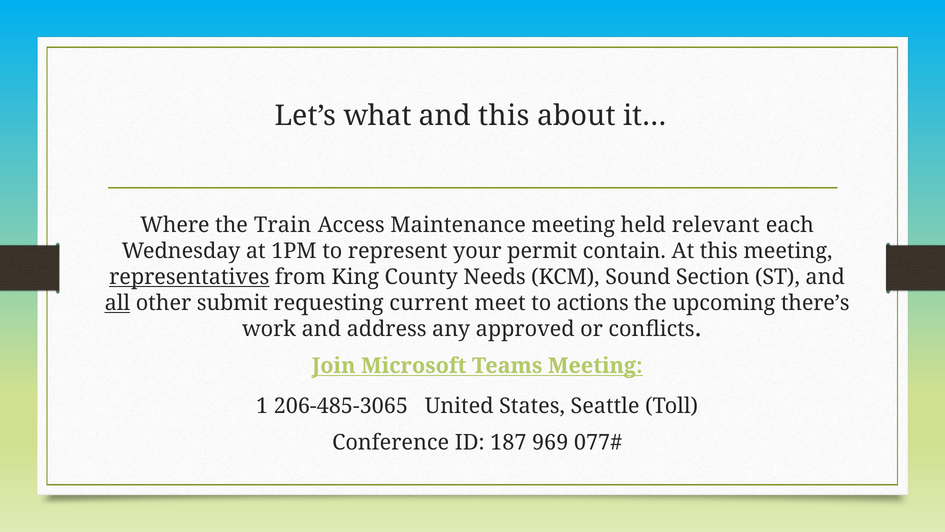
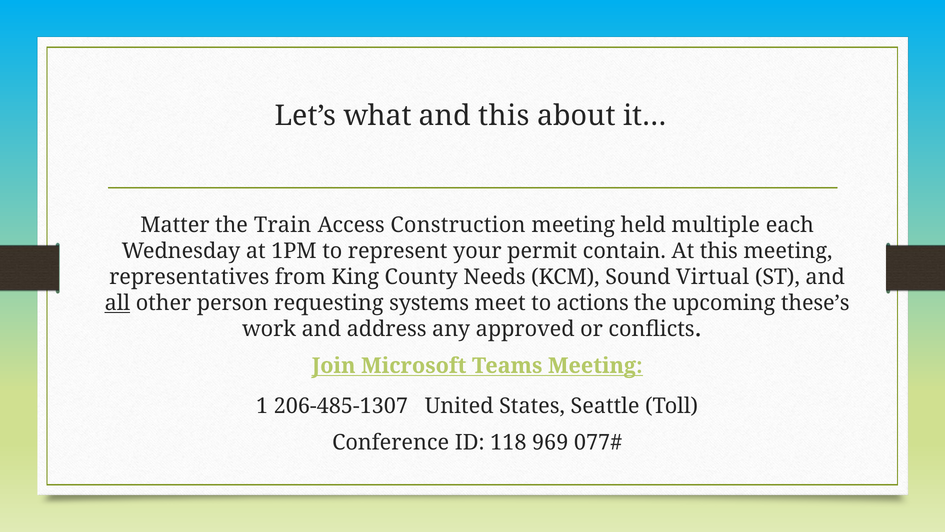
Where: Where -> Matter
Maintenance: Maintenance -> Construction
relevant: relevant -> multiple
representatives underline: present -> none
Section: Section -> Virtual
submit: submit -> person
current: current -> systems
there’s: there’s -> these’s
206-485-3065: 206-485-3065 -> 206-485-1307
187: 187 -> 118
